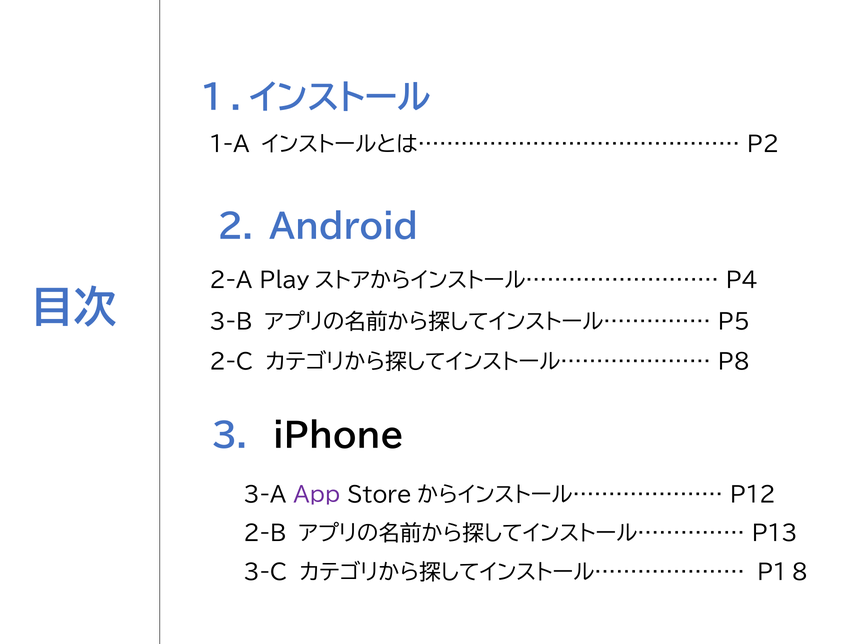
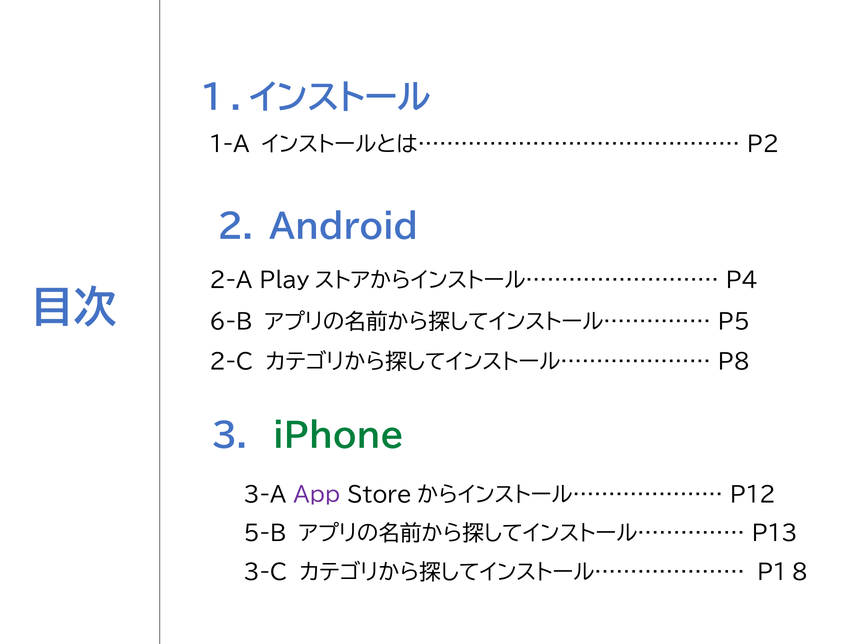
3-B: 3-B -> 6-B
iPhone colour: black -> green
2-B: 2-B -> 5-B
